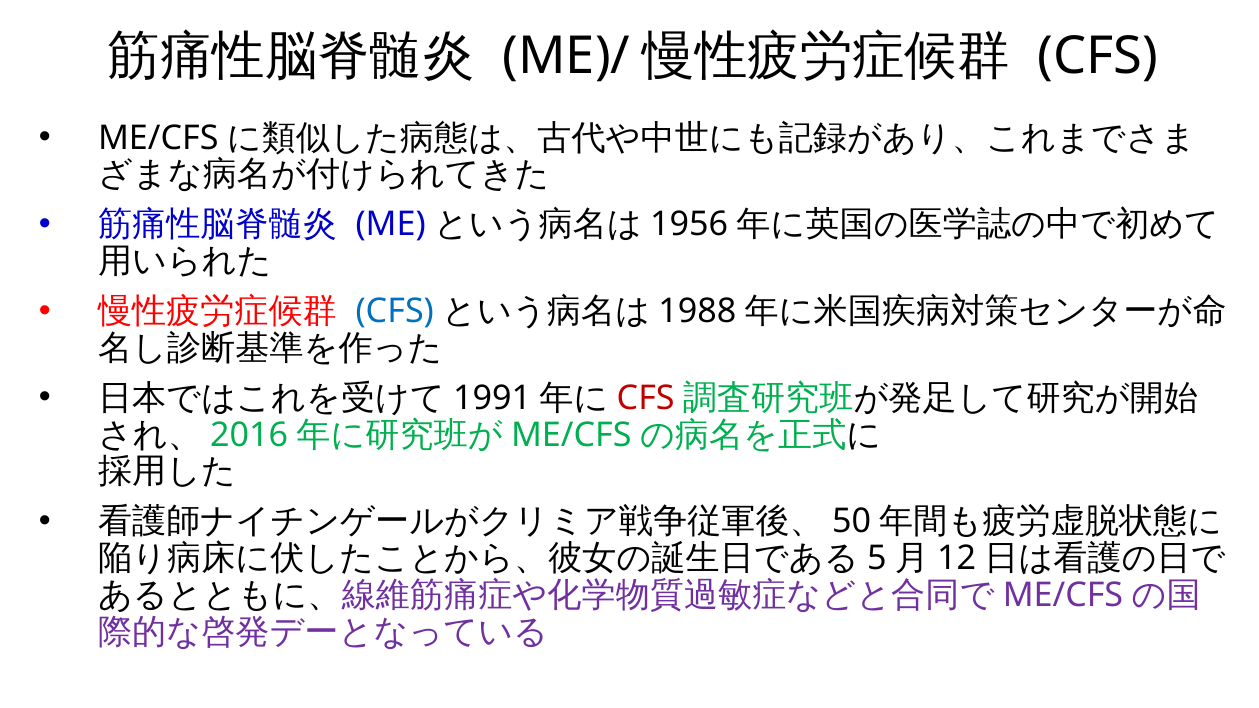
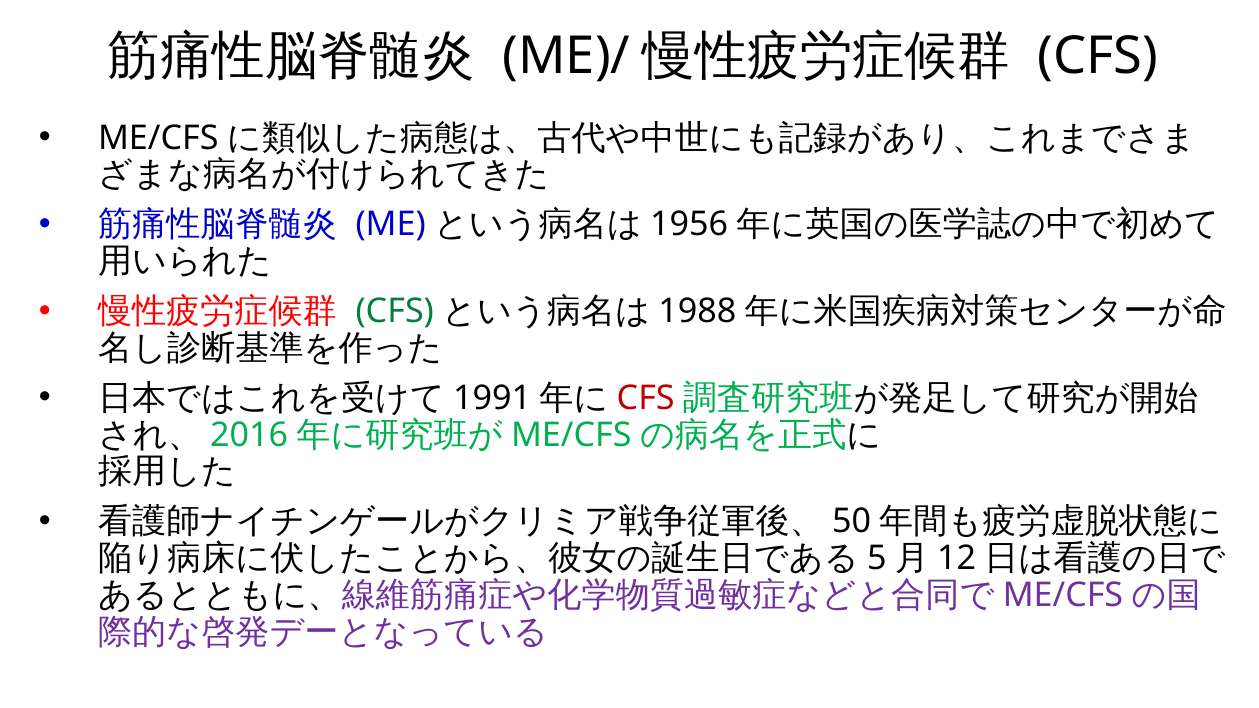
CFS at (395, 311) colour: blue -> green
